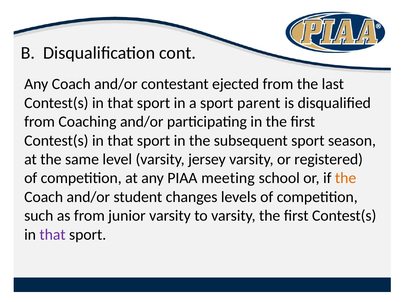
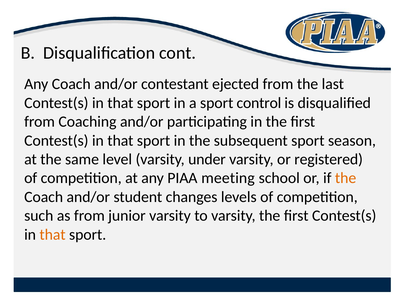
parent: parent -> control
jersey: jersey -> under
that at (53, 235) colour: purple -> orange
